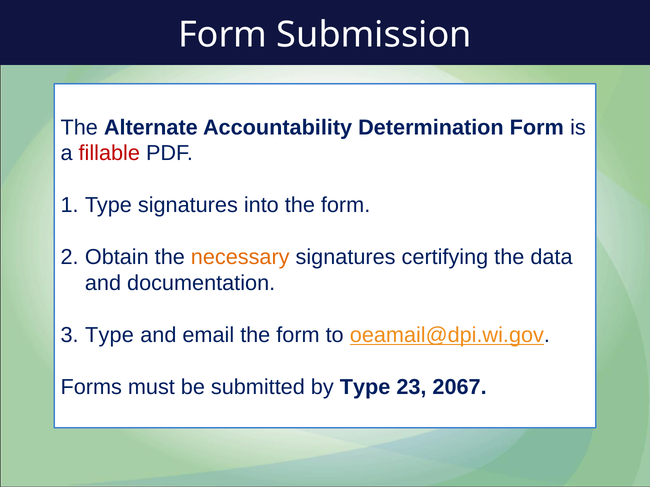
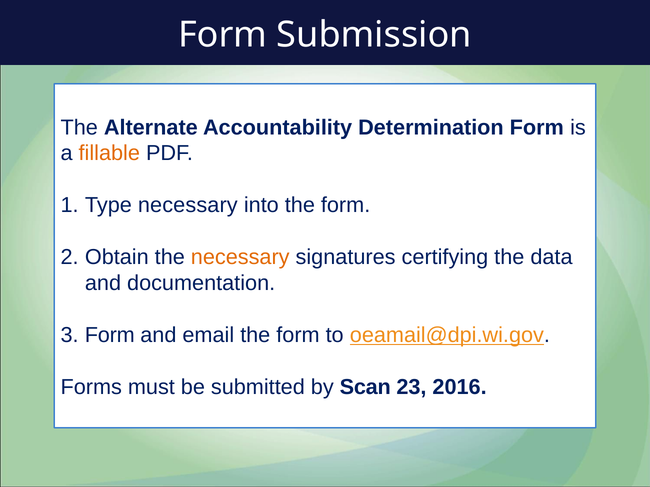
fillable colour: red -> orange
Type signatures: signatures -> necessary
Type at (110, 336): Type -> Form
by Type: Type -> Scan
2067: 2067 -> 2016
